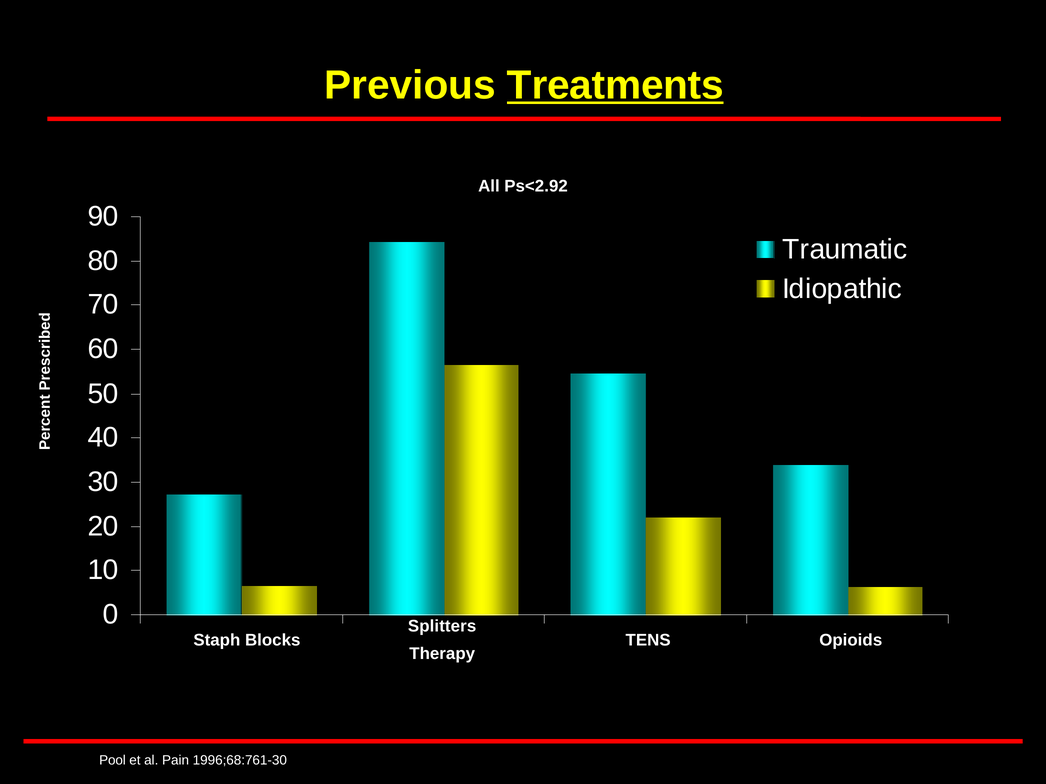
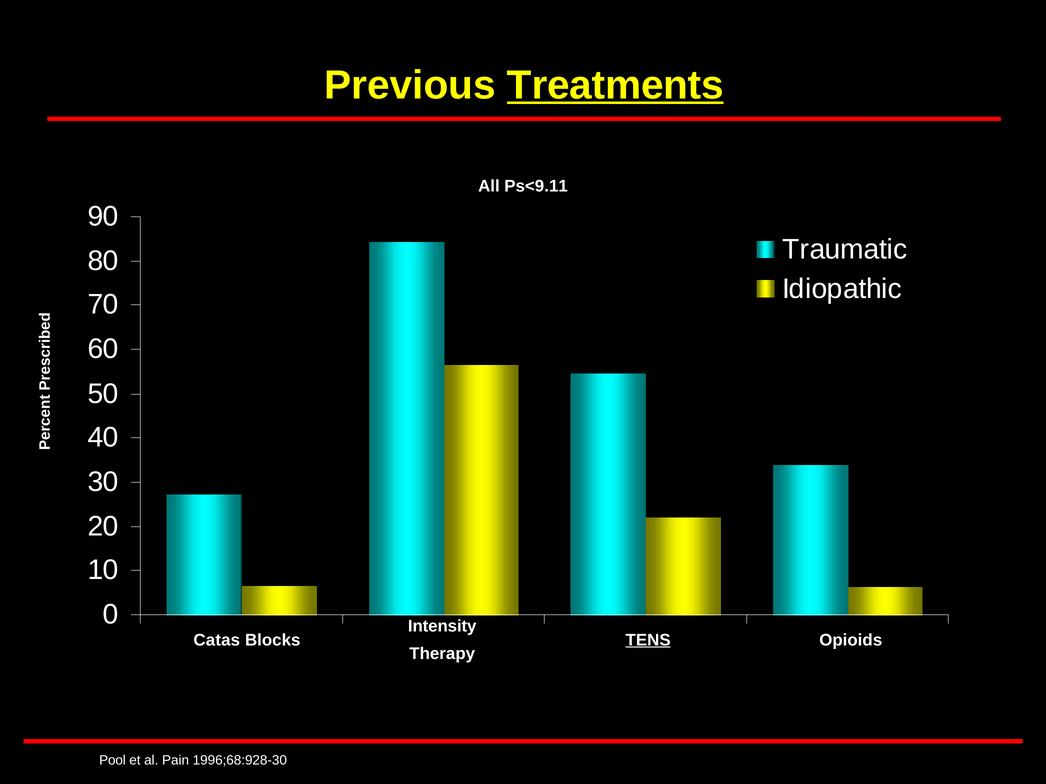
Ps<2.92: Ps<2.92 -> Ps<9.11
Splitters: Splitters -> Intensity
Staph: Staph -> Catas
TENS underline: none -> present
1996;68:761-30: 1996;68:761-30 -> 1996;68:928-30
